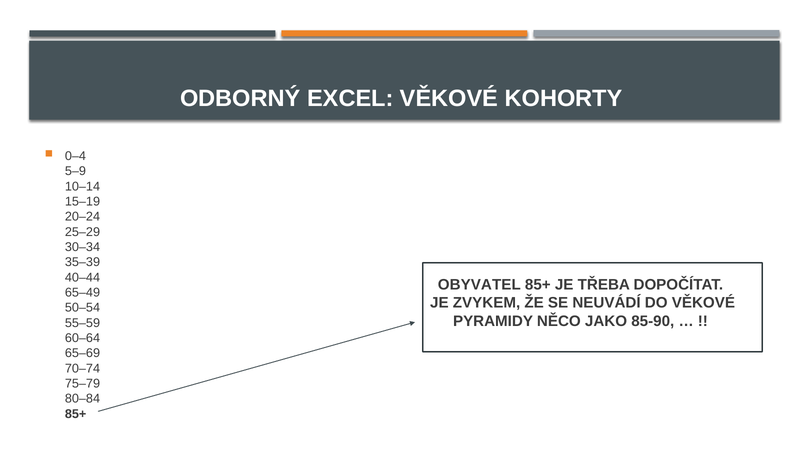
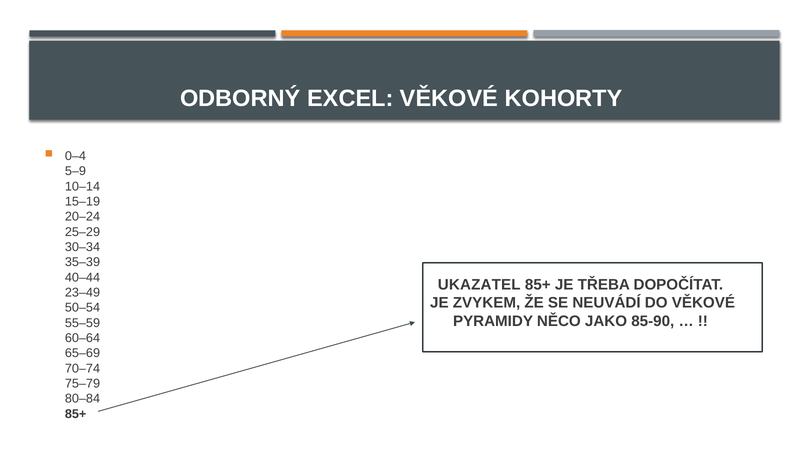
OBYVATEL: OBYVATEL -> UKAZATEL
65–49: 65–49 -> 23–49
